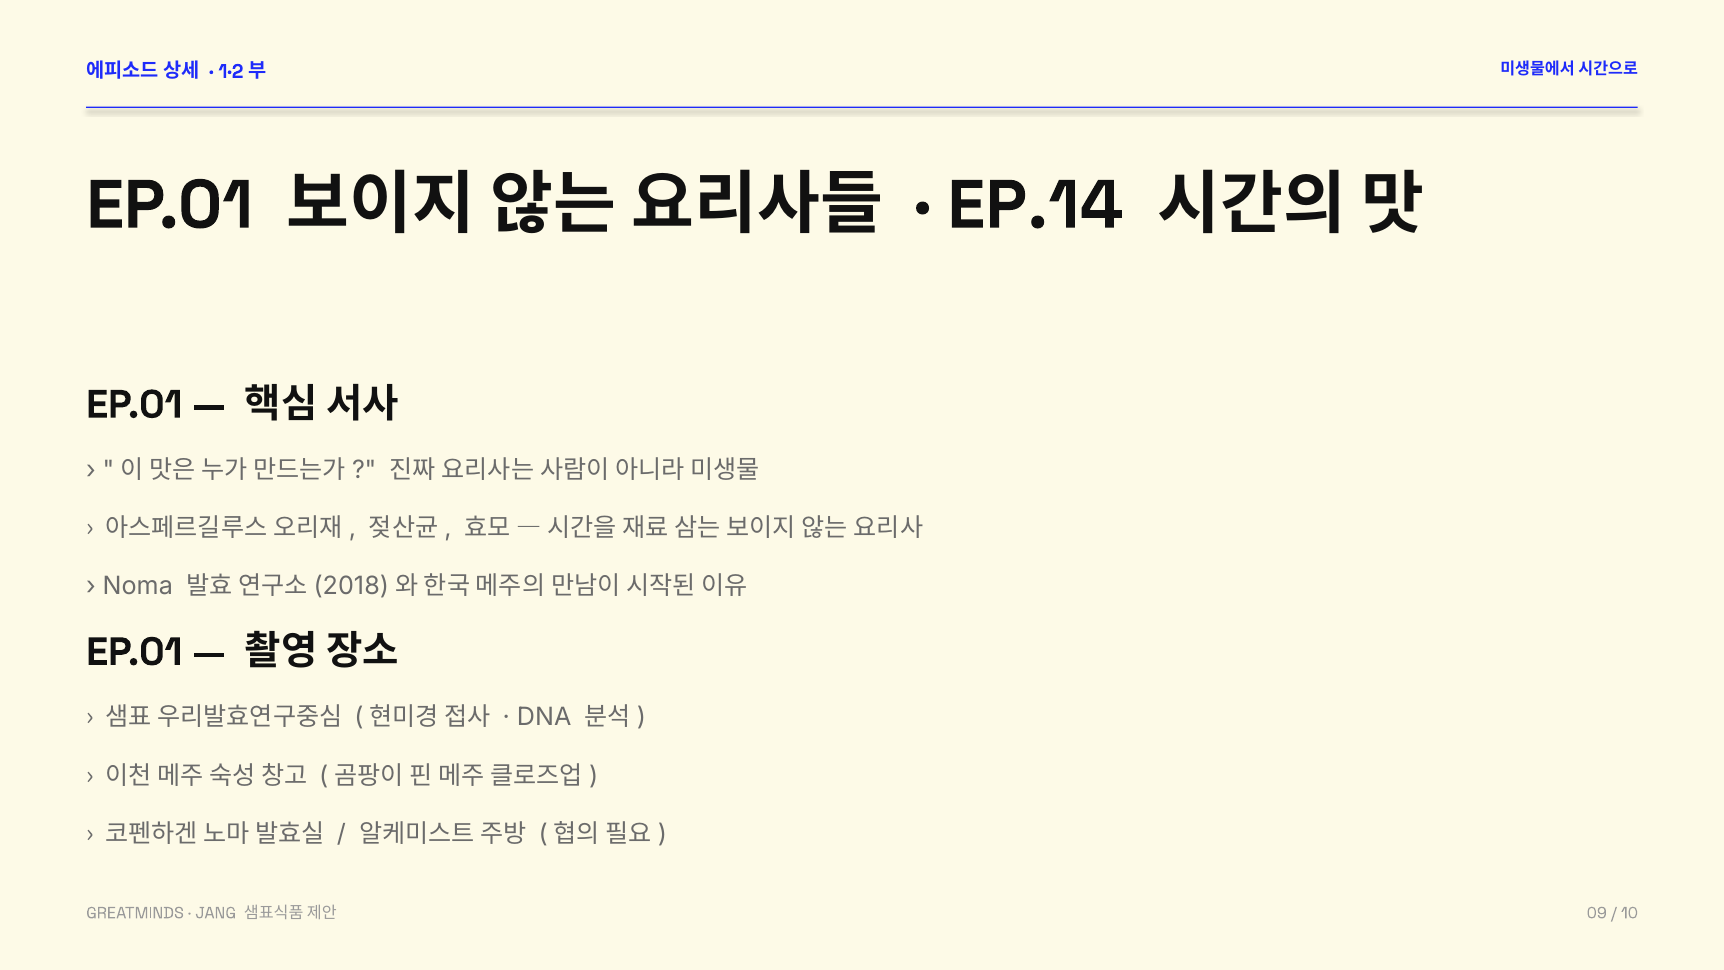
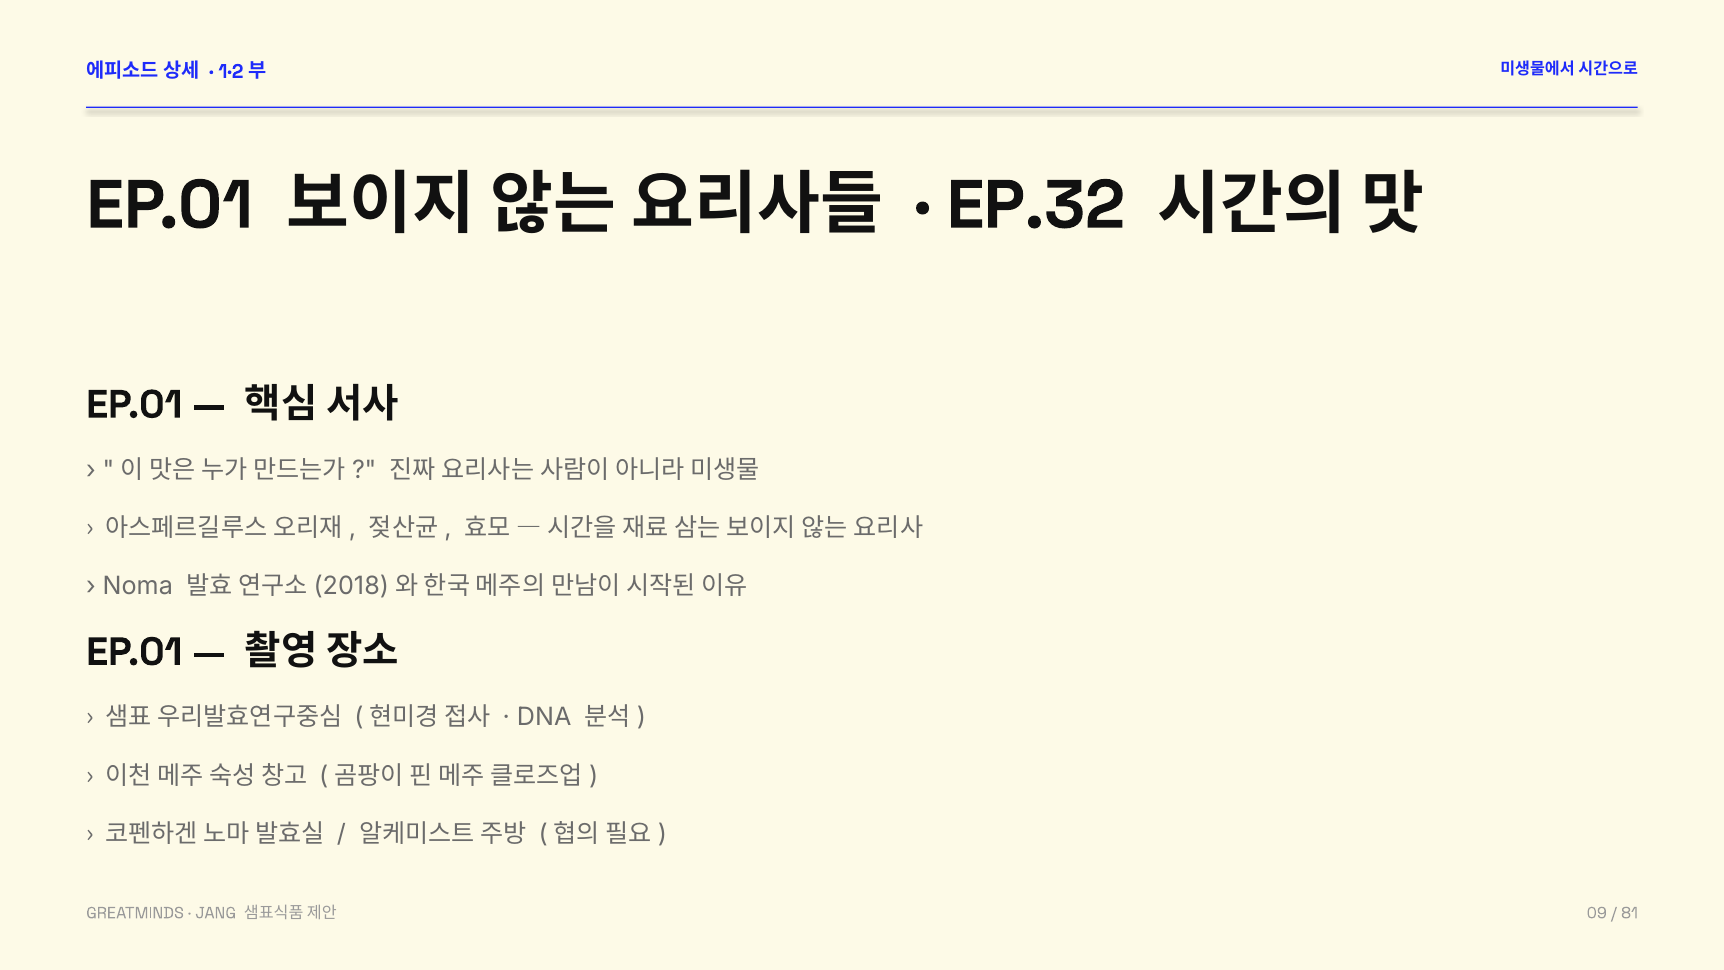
EP.14: EP.14 -> EP.32
10: 10 -> 81
